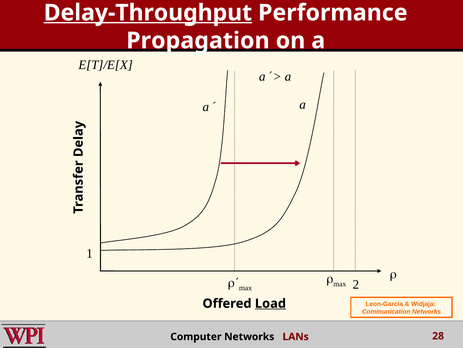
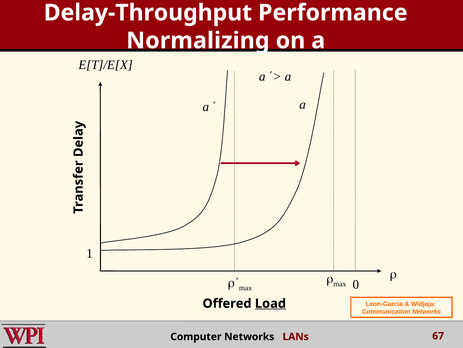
Delay-Throughput underline: present -> none
Propagation: Propagation -> Normalizing
2: 2 -> 0
28: 28 -> 67
